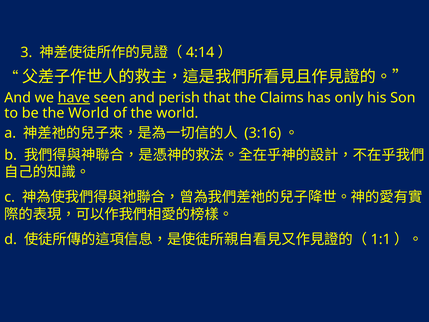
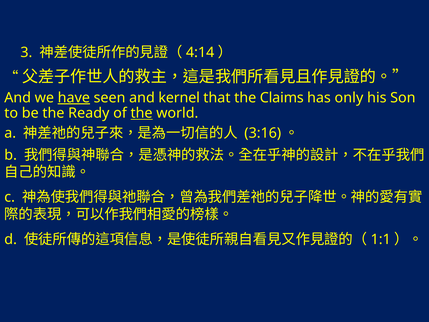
perish: perish -> kernel
be the World: World -> Ready
the at (142, 113) underline: none -> present
